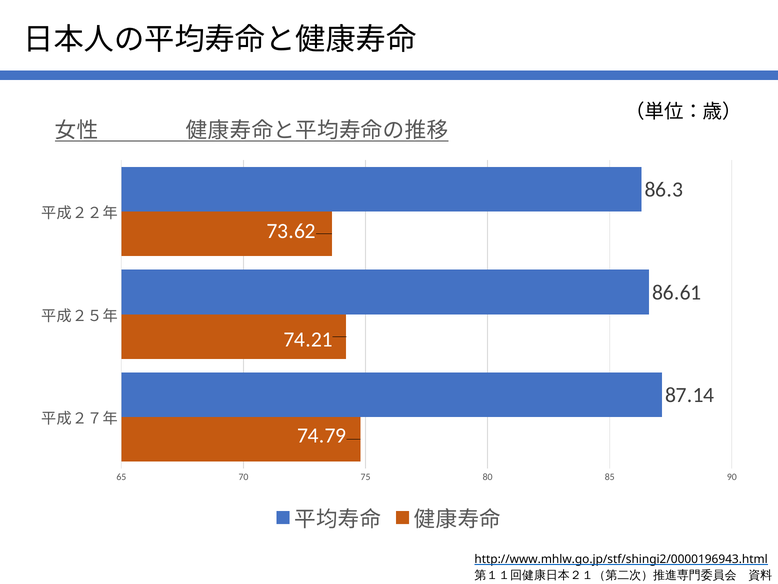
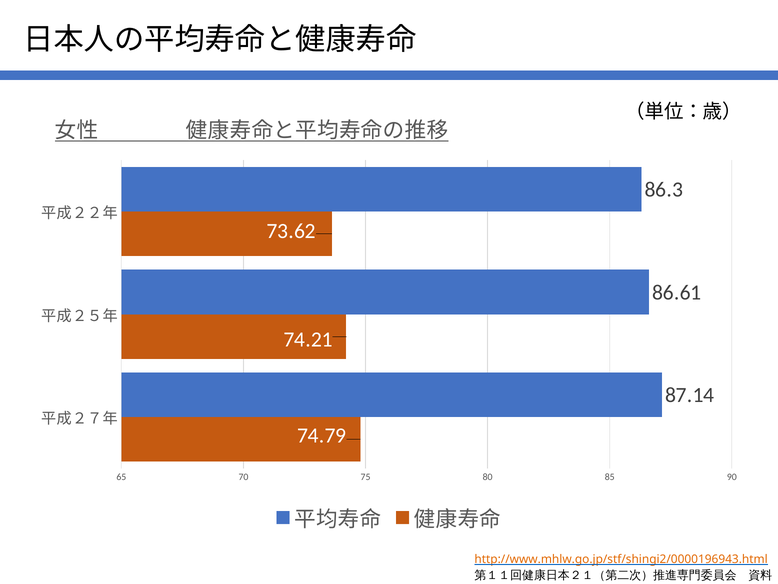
http://www.mhlw.go.jp/stf/shingi2/0000196943.html colour: black -> orange
